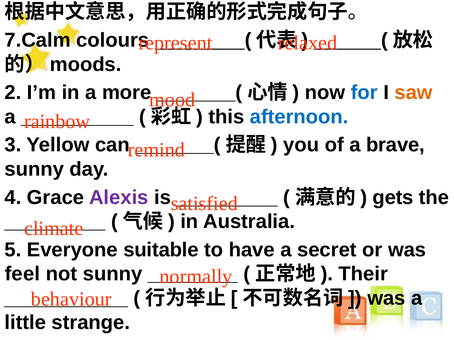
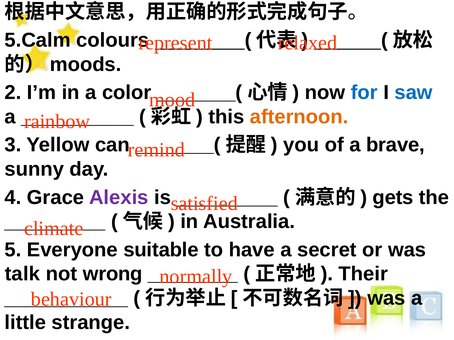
7.Calm: 7.Calm -> 5.Calm
more: more -> color
saw colour: orange -> blue
afternoon colour: blue -> orange
feel: feel -> talk
not sunny: sunny -> wrong
